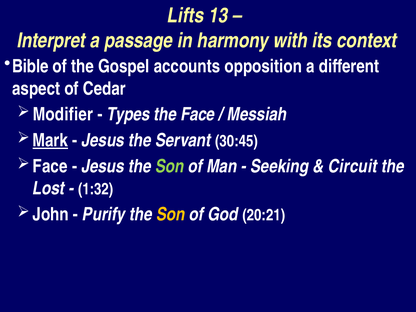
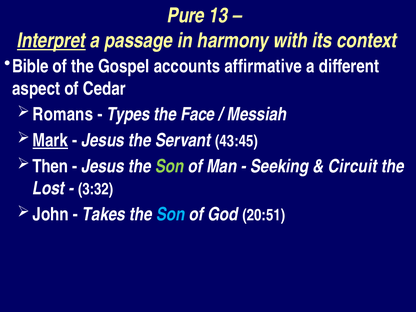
Lifts: Lifts -> Pure
Interpret underline: none -> present
opposition: opposition -> affirmative
Modifier: Modifier -> Romans
30:45: 30:45 -> 43:45
Face at (50, 166): Face -> Then
1:32: 1:32 -> 3:32
Purify: Purify -> Takes
Son at (171, 214) colour: yellow -> light blue
20:21: 20:21 -> 20:51
